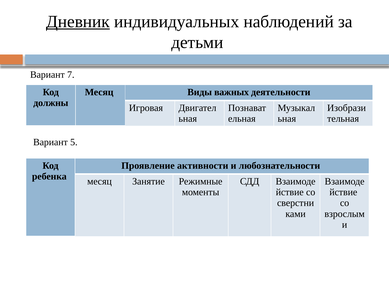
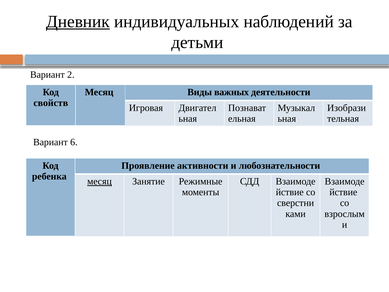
7: 7 -> 2
должны: должны -> свойств
5: 5 -> 6
месяц at (99, 181) underline: none -> present
